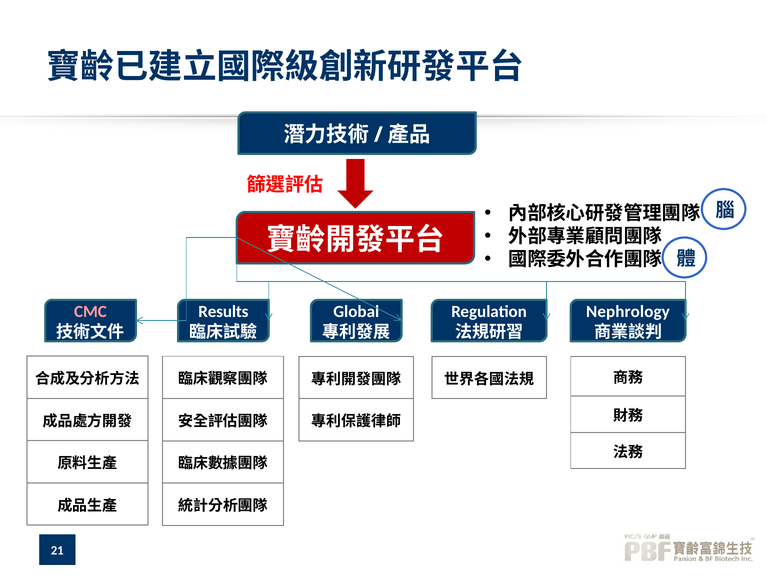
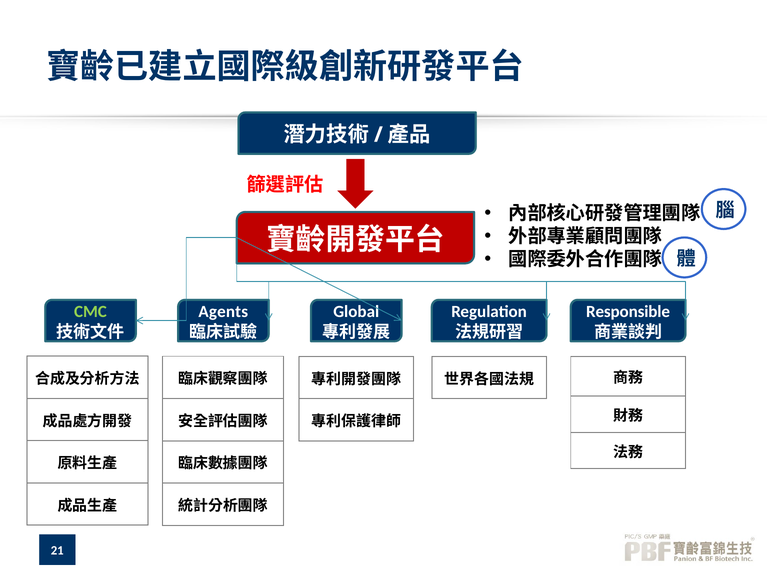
CMC colour: pink -> light green
Results: Results -> Agents
Nephrology: Nephrology -> Responsible
